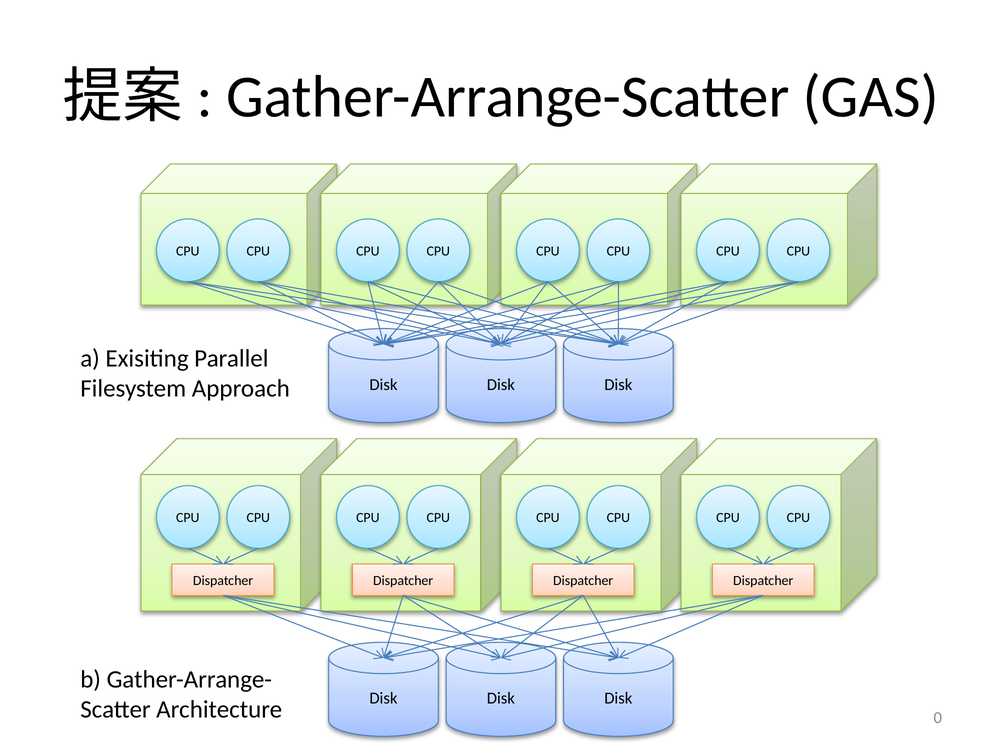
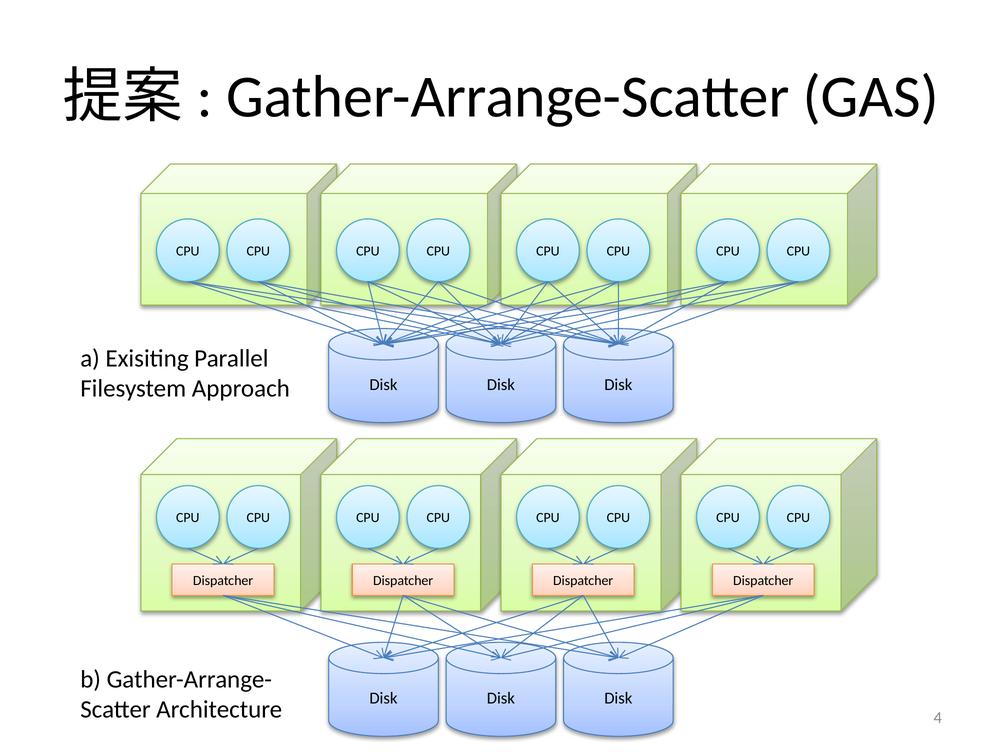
0: 0 -> 4
